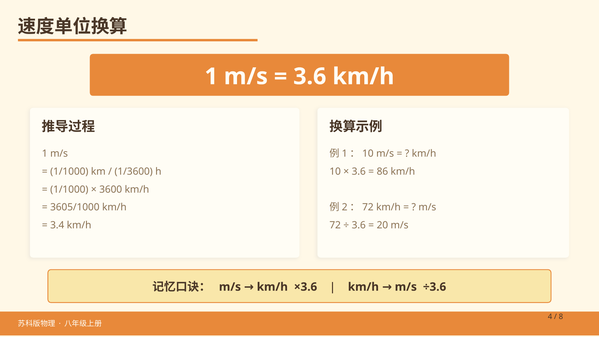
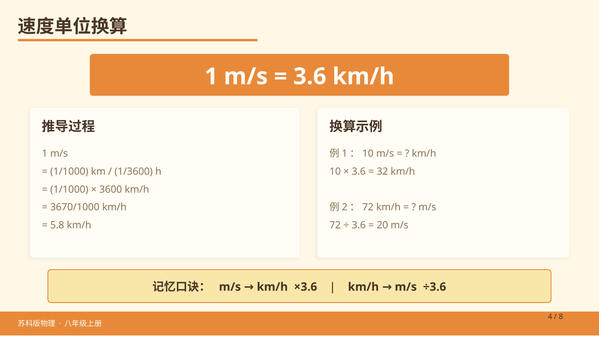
86: 86 -> 32
3605/1000: 3605/1000 -> 3670/1000
3.4: 3.4 -> 5.8
